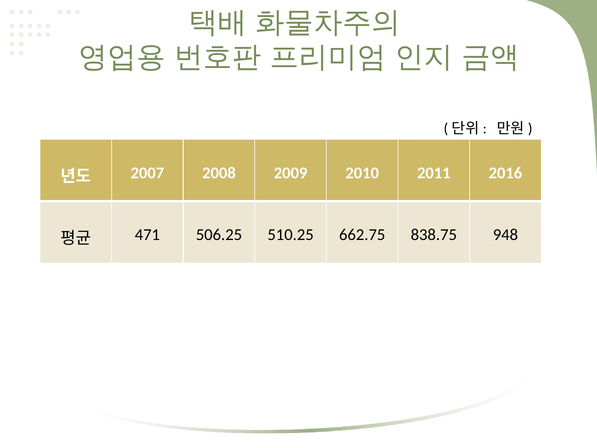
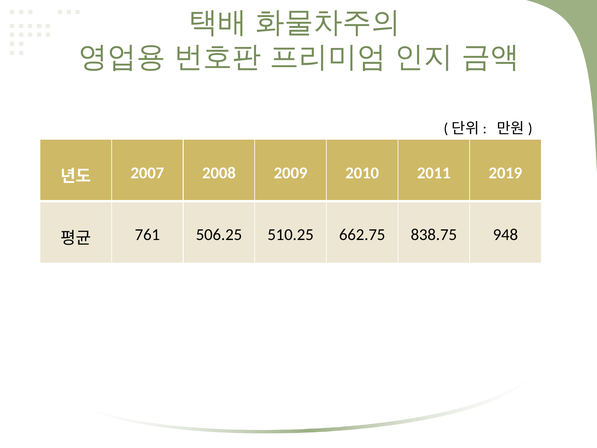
2016: 2016 -> 2019
471: 471 -> 761
